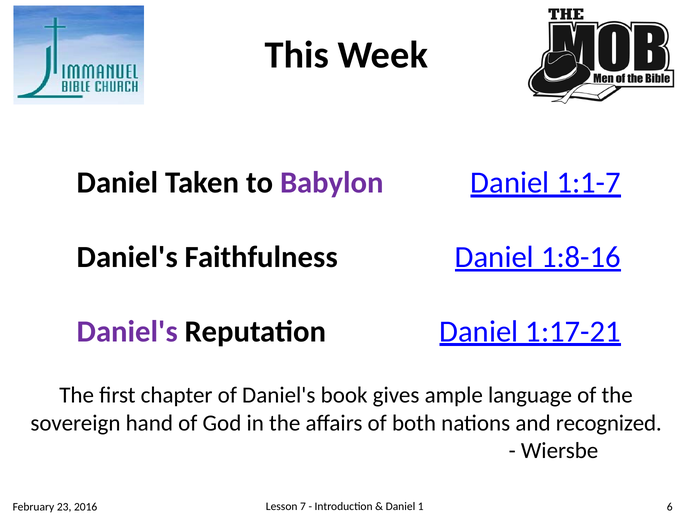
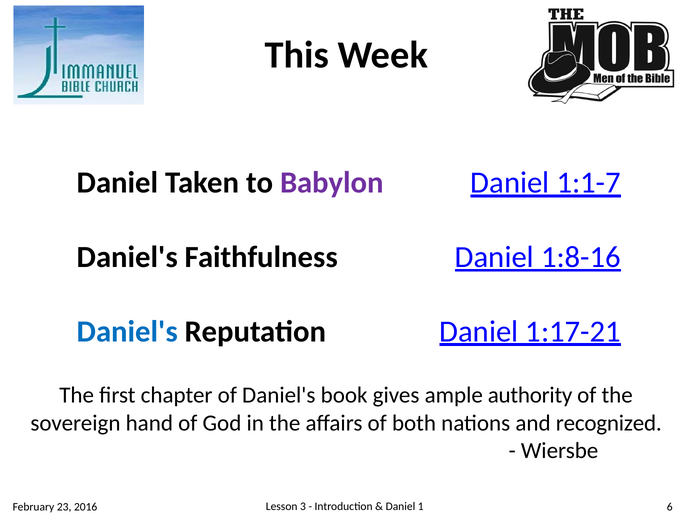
Daniel's at (127, 332) colour: purple -> blue
language: language -> authority
7: 7 -> 3
